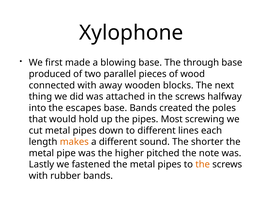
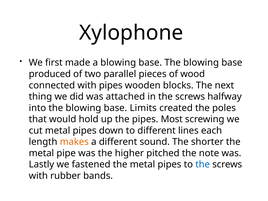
base The through: through -> blowing
with away: away -> pipes
into the escapes: escapes -> blowing
base Bands: Bands -> Limits
the at (203, 164) colour: orange -> blue
